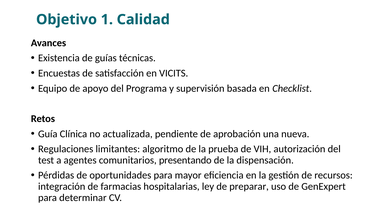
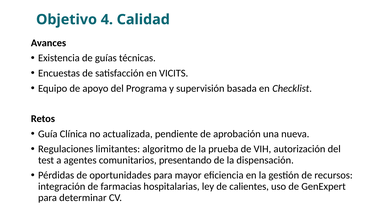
1: 1 -> 4
preparar: preparar -> calientes
